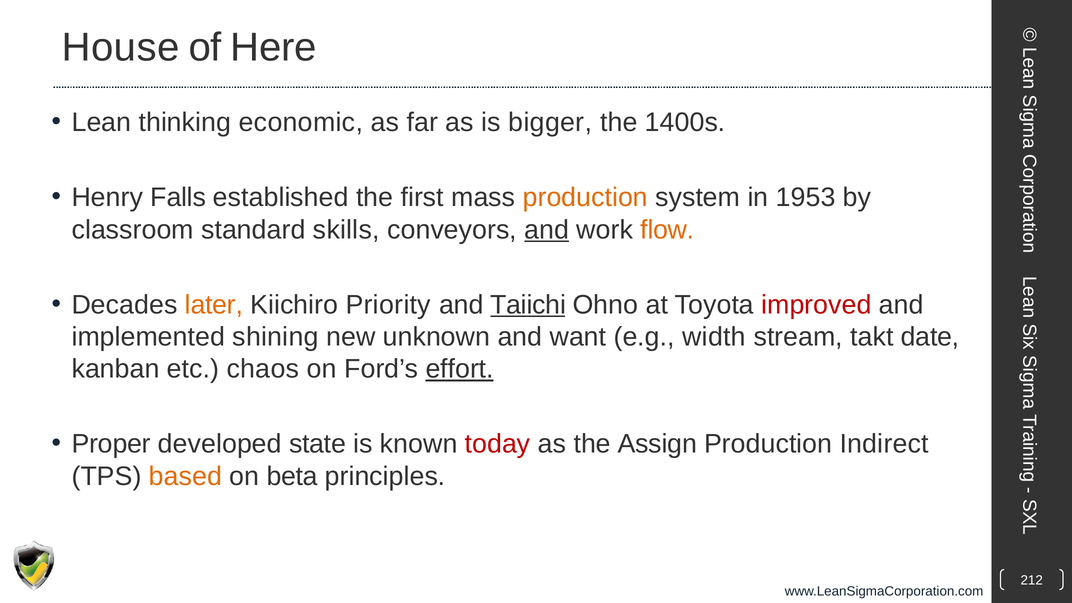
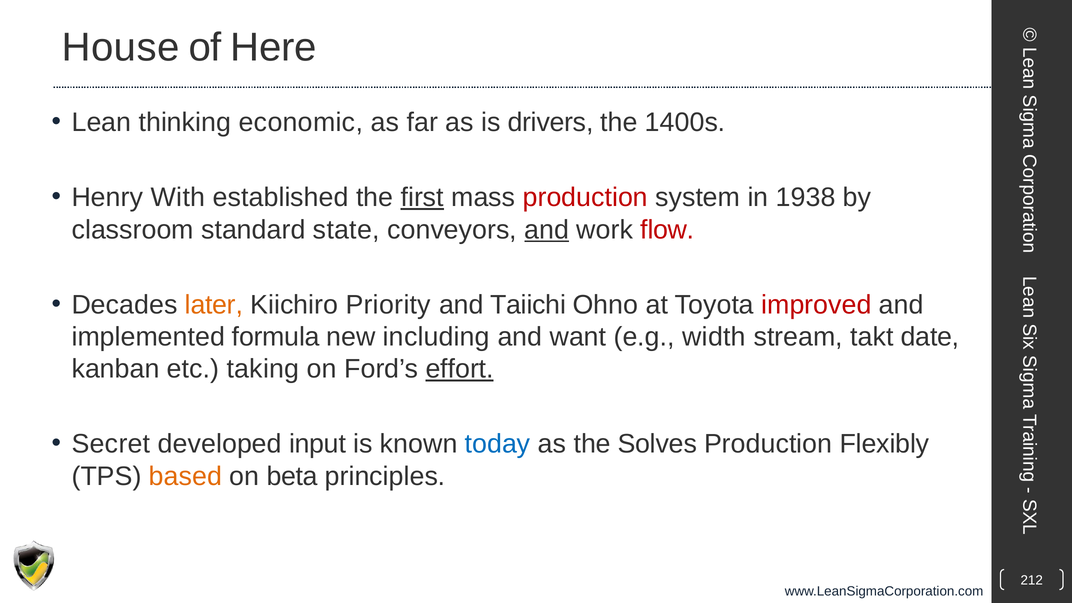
bigger: bigger -> drivers
Falls: Falls -> With
first underline: none -> present
production at (585, 198) colour: orange -> red
1953: 1953 -> 1938
skills: skills -> state
flow colour: orange -> red
Taiichi underline: present -> none
shining: shining -> formula
unknown: unknown -> including
chaos: chaos -> taking
Proper: Proper -> Secret
state: state -> input
today colour: red -> blue
Assign: Assign -> Solves
Indirect: Indirect -> Flexibly
